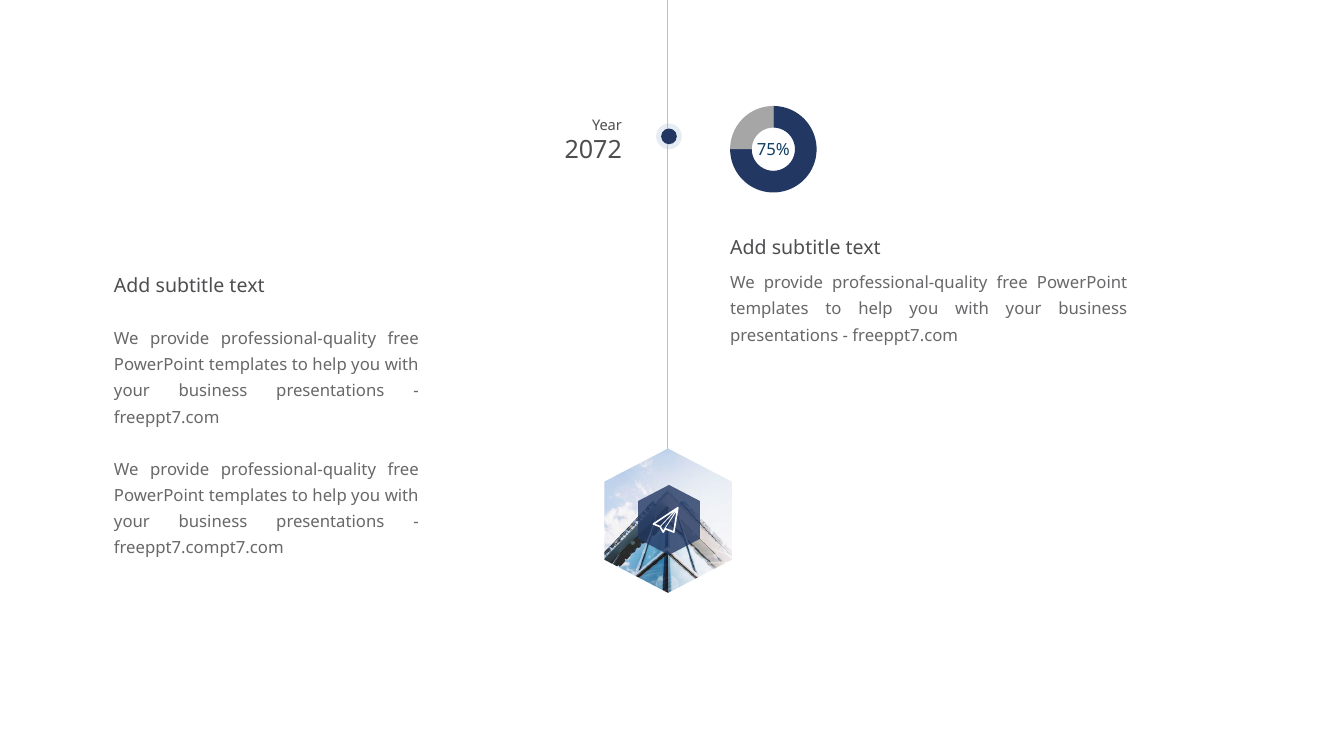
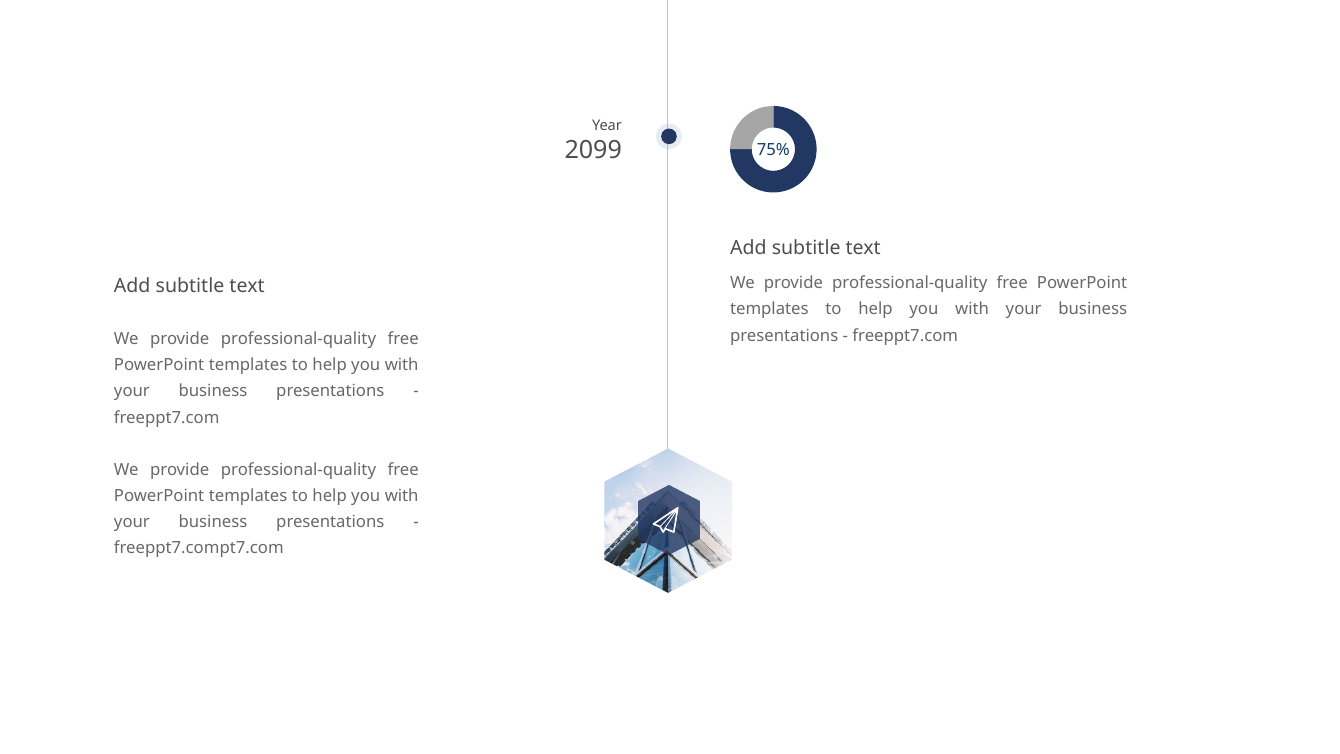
2072: 2072 -> 2099
